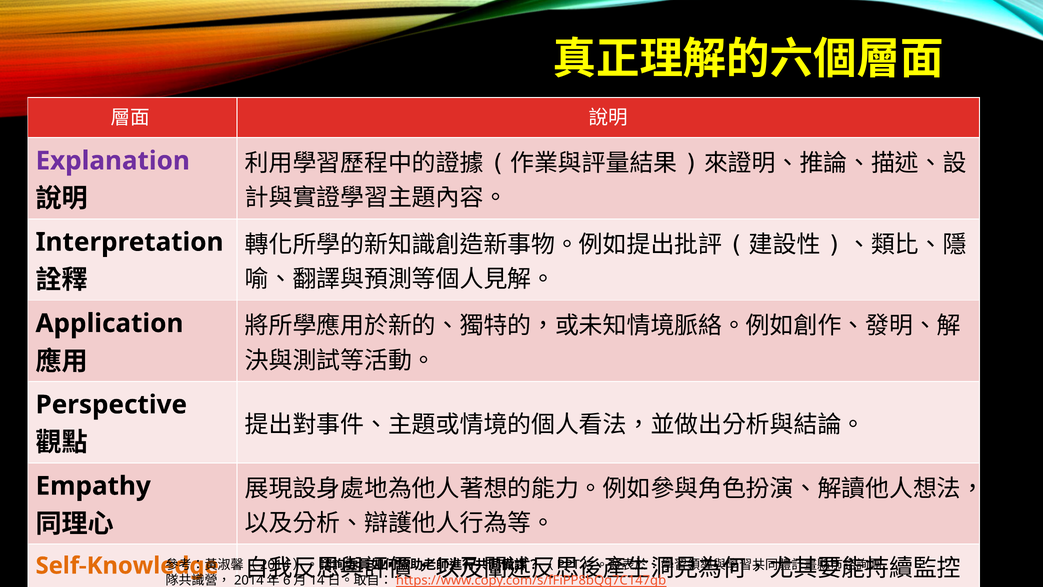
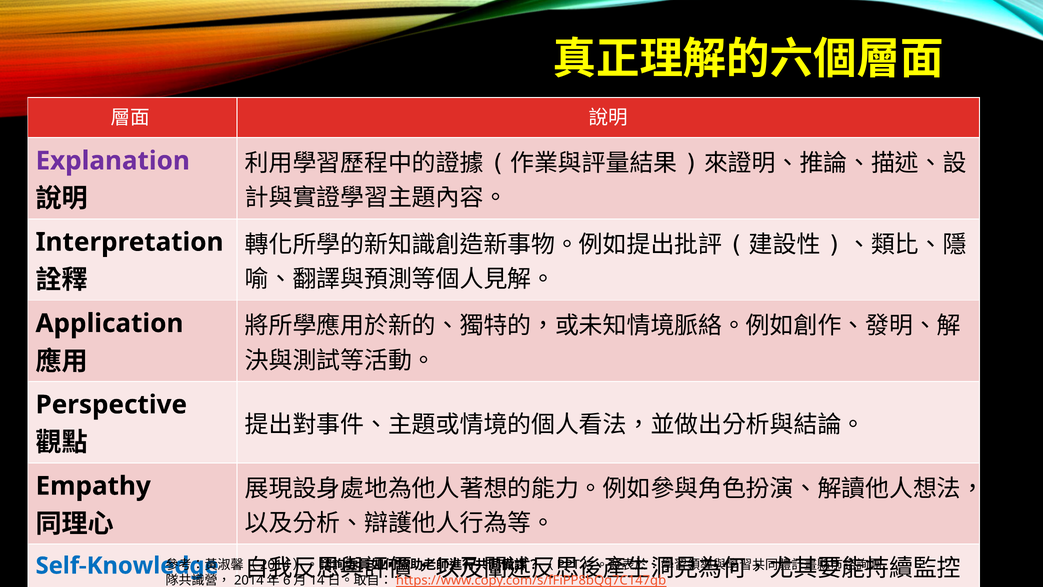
Self-Knowledge colour: orange -> blue
